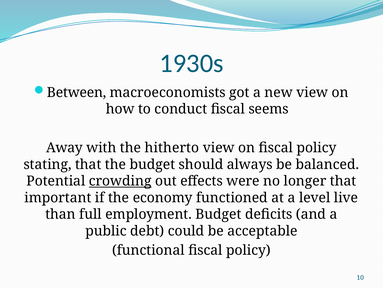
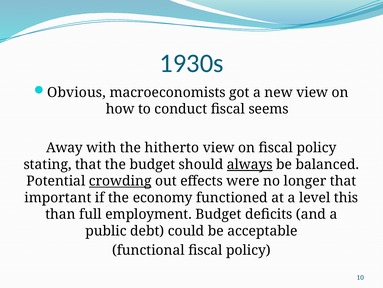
Between: Between -> Obvious
always underline: none -> present
live: live -> this
